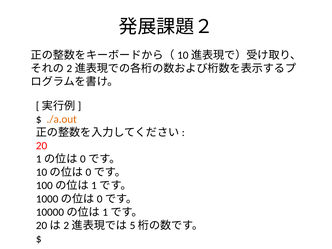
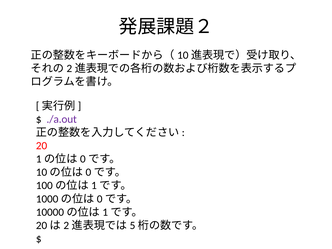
./a.out colour: orange -> purple
